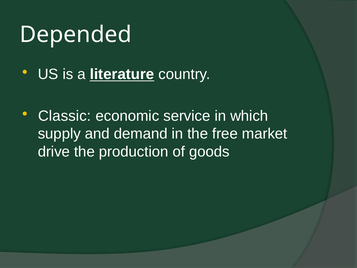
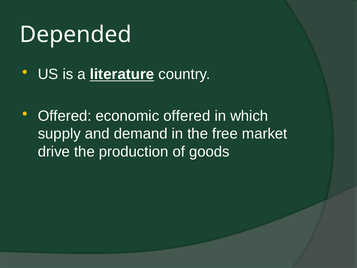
Classic at (65, 116): Classic -> Offered
economic service: service -> offered
